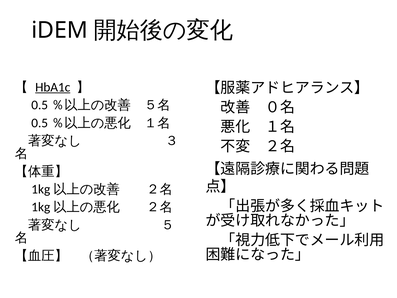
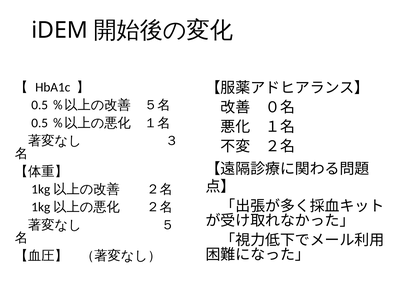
HbA1c underline: present -> none
